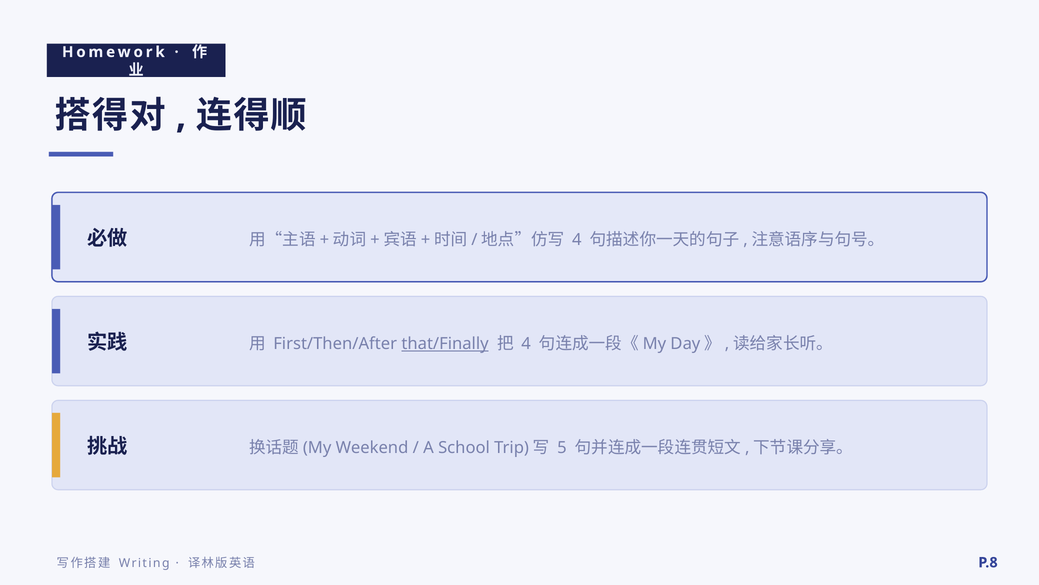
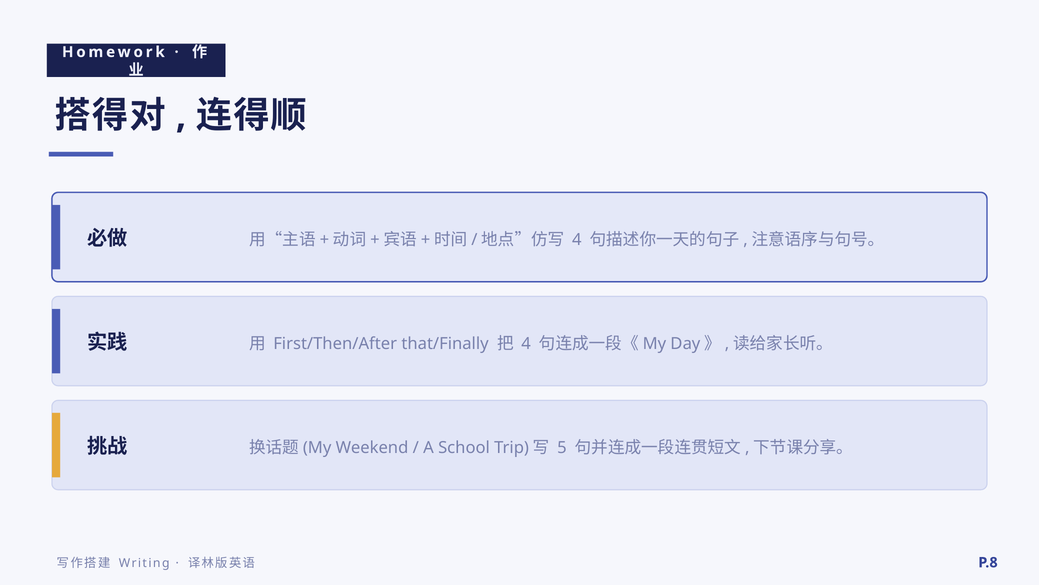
that/Finally underline: present -> none
